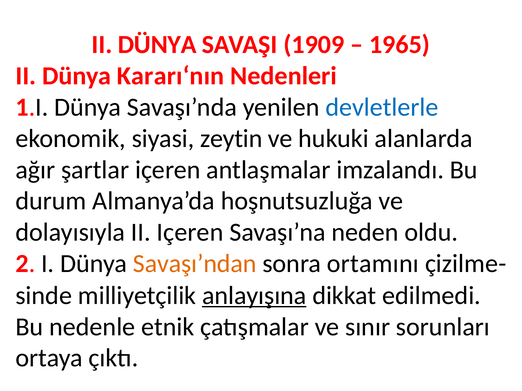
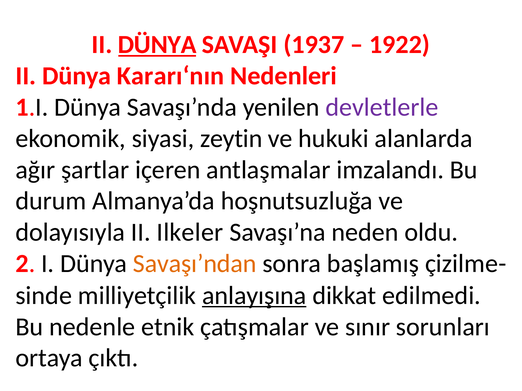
DÜNYA at (157, 45) underline: none -> present
1909: 1909 -> 1937
1965: 1965 -> 1922
devletlerle colour: blue -> purple
II Içeren: Içeren -> Ilkeler
ortamını: ortamını -> başlamış
